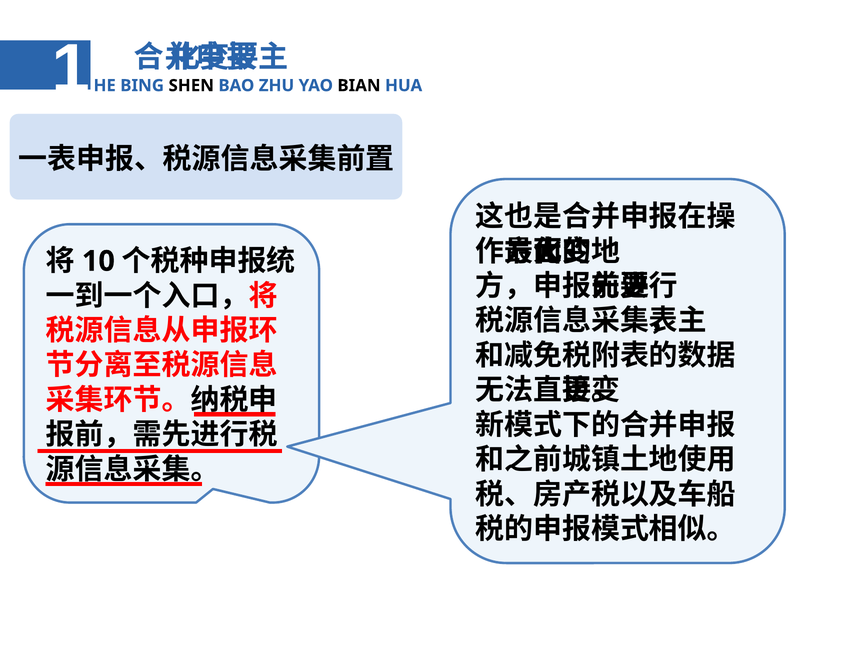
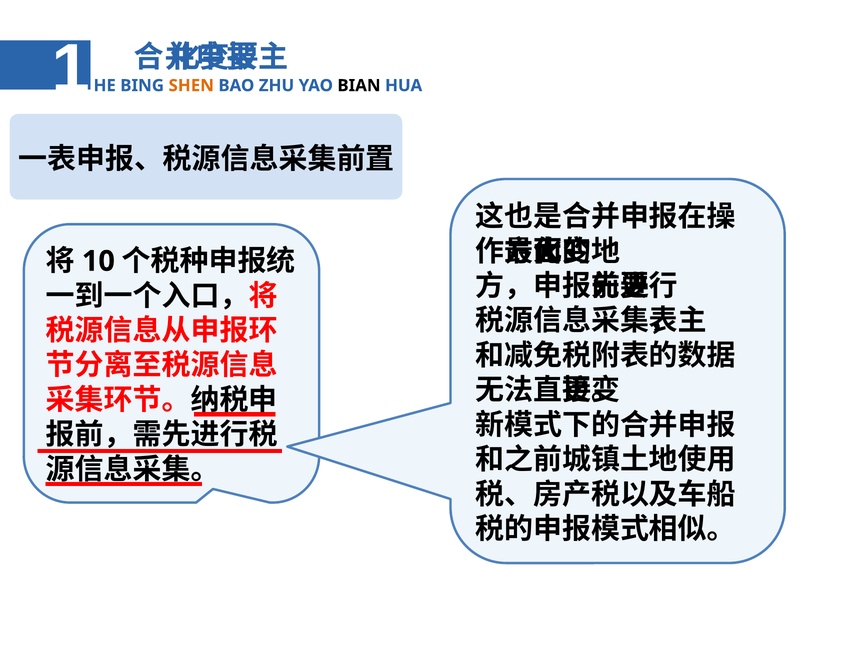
SHEN colour: black -> orange
